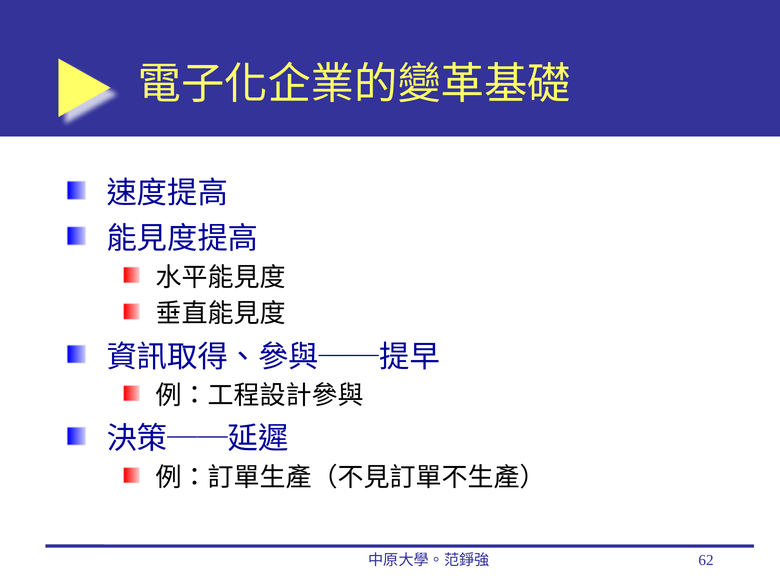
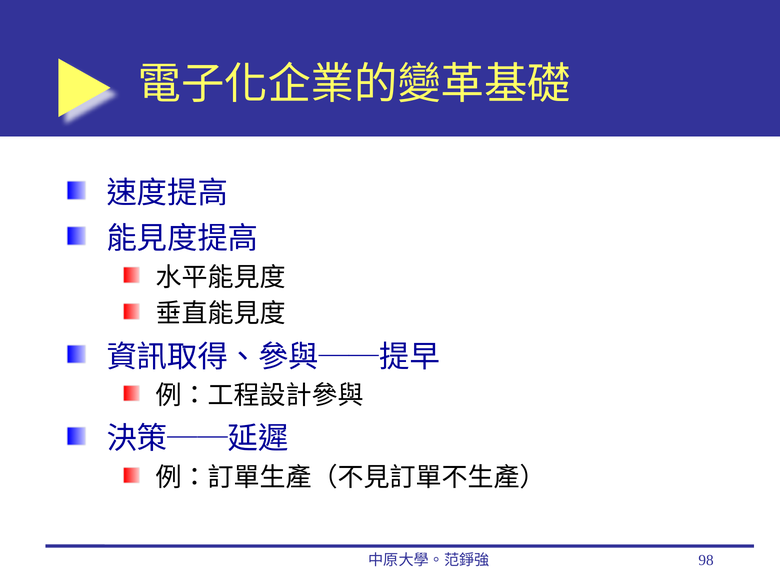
62: 62 -> 98
